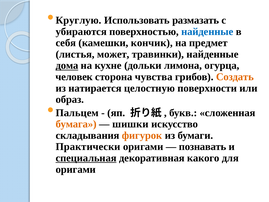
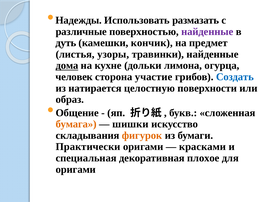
Круглую: Круглую -> Надежды
убираются: убираются -> различные
найденные at (207, 32) colour: blue -> purple
себя: себя -> дуть
может: может -> узоры
чувства: чувства -> участие
Создать colour: orange -> blue
Пальцем: Пальцем -> Общение
познавать: познавать -> красками
специальная underline: present -> none
какого: какого -> плохое
